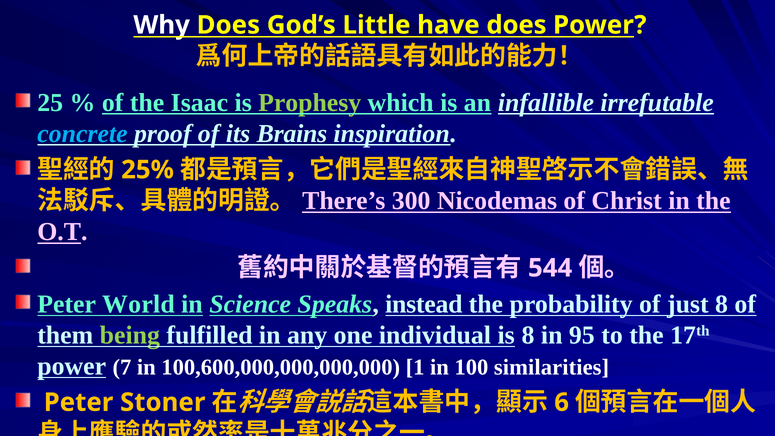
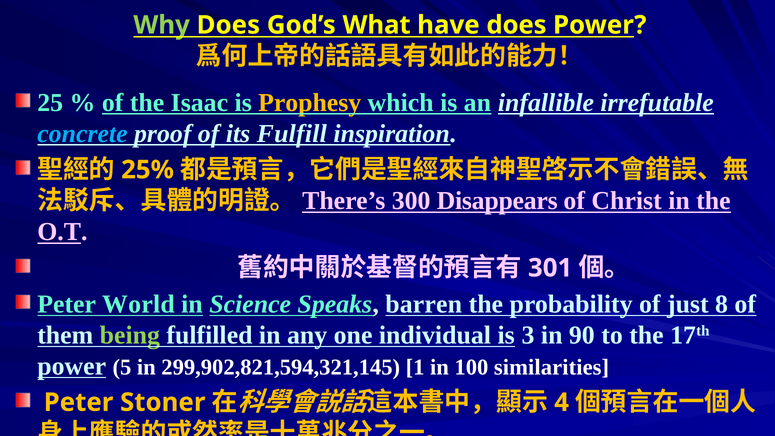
Why colour: white -> light green
Little: Little -> What
Prophesy colour: light green -> yellow
Brains: Brains -> Fulfill
Nicodemas: Nicodemas -> Disappears
544: 544 -> 301
instead: instead -> barren
is 8: 8 -> 3
95: 95 -> 90
7: 7 -> 5
100,600,000,000,000,000: 100,600,000,000,000,000 -> 299,902,821,594,321,145
6: 6 -> 4
